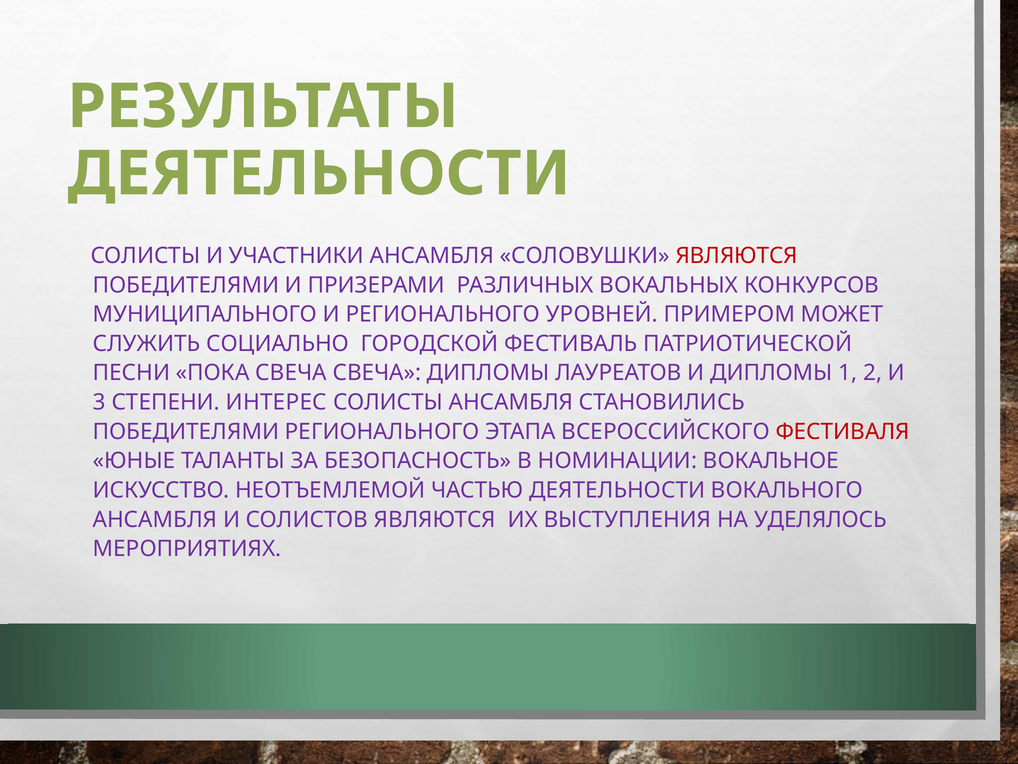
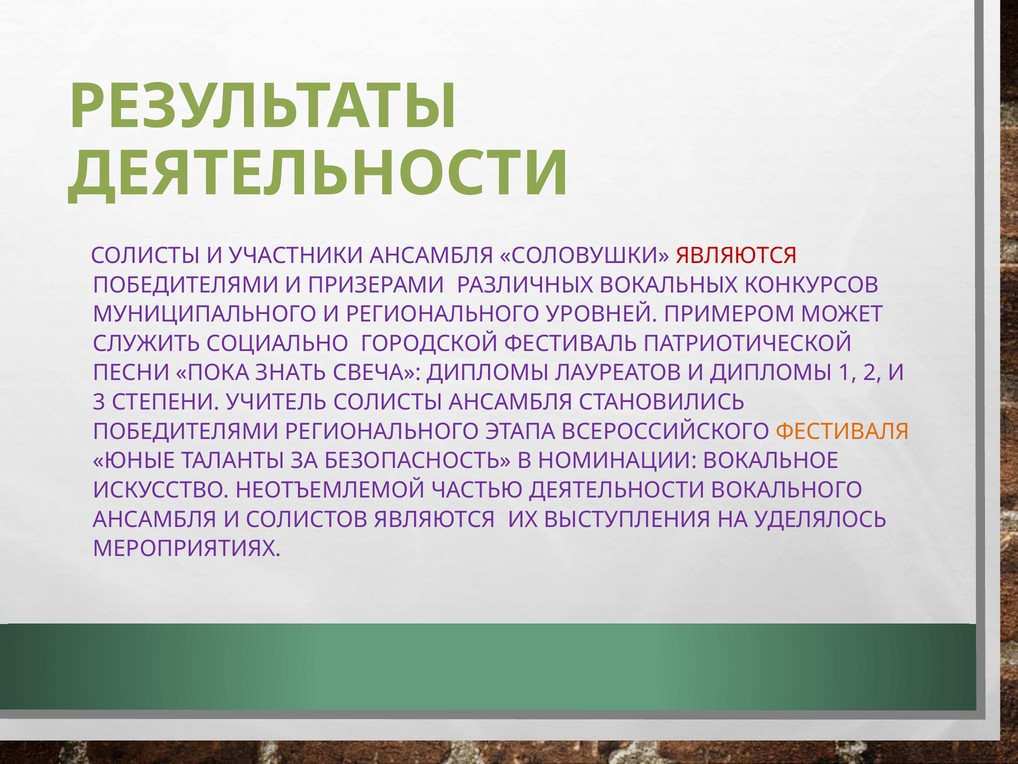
ПОКА СВЕЧА: СВЕЧА -> ЗНАТЬ
ИНТЕРЕС: ИНТЕРЕС -> УЧИТЕЛЬ
ФЕСТИВАЛЯ colour: red -> orange
